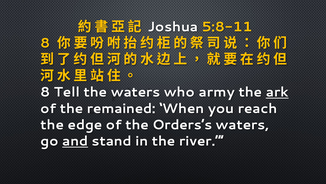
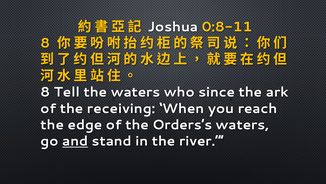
5:8-11: 5:8-11 -> 0:8-11
army: army -> since
ark underline: present -> none
remained: remained -> receiving
